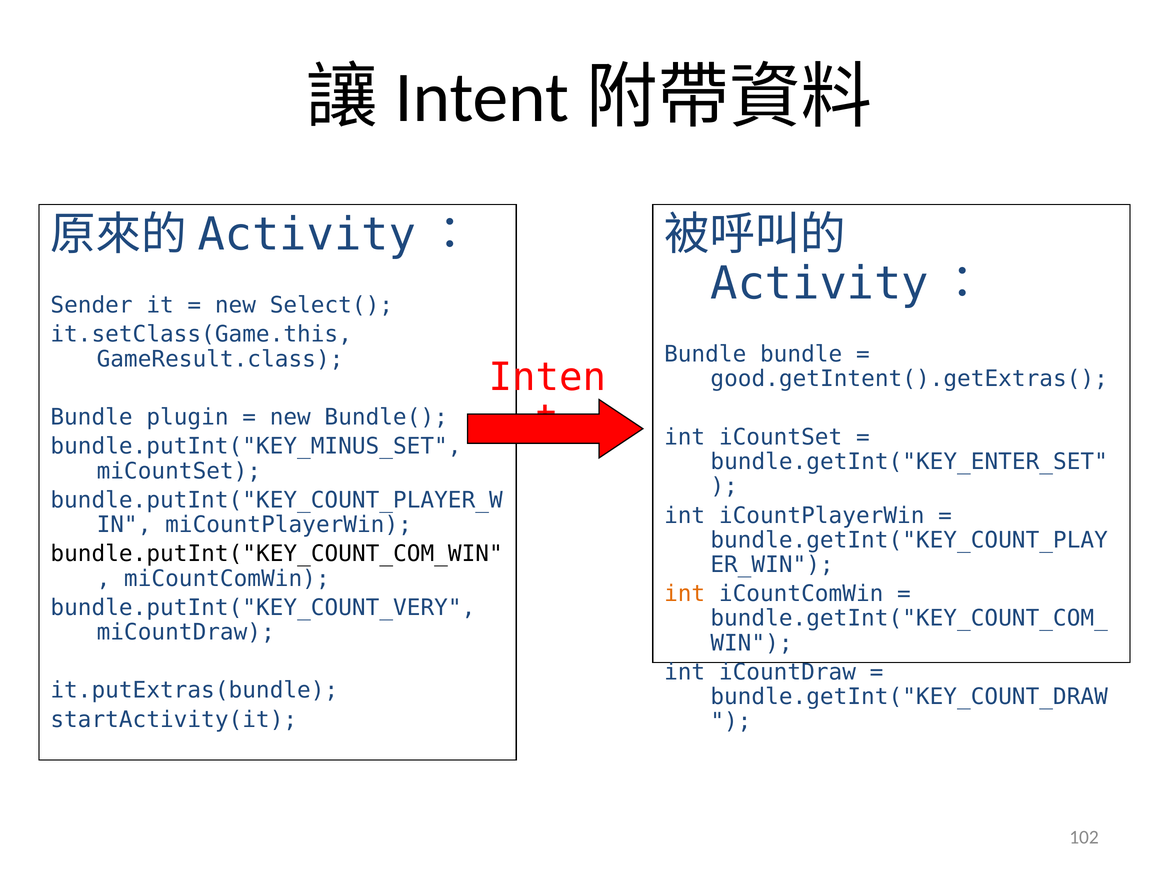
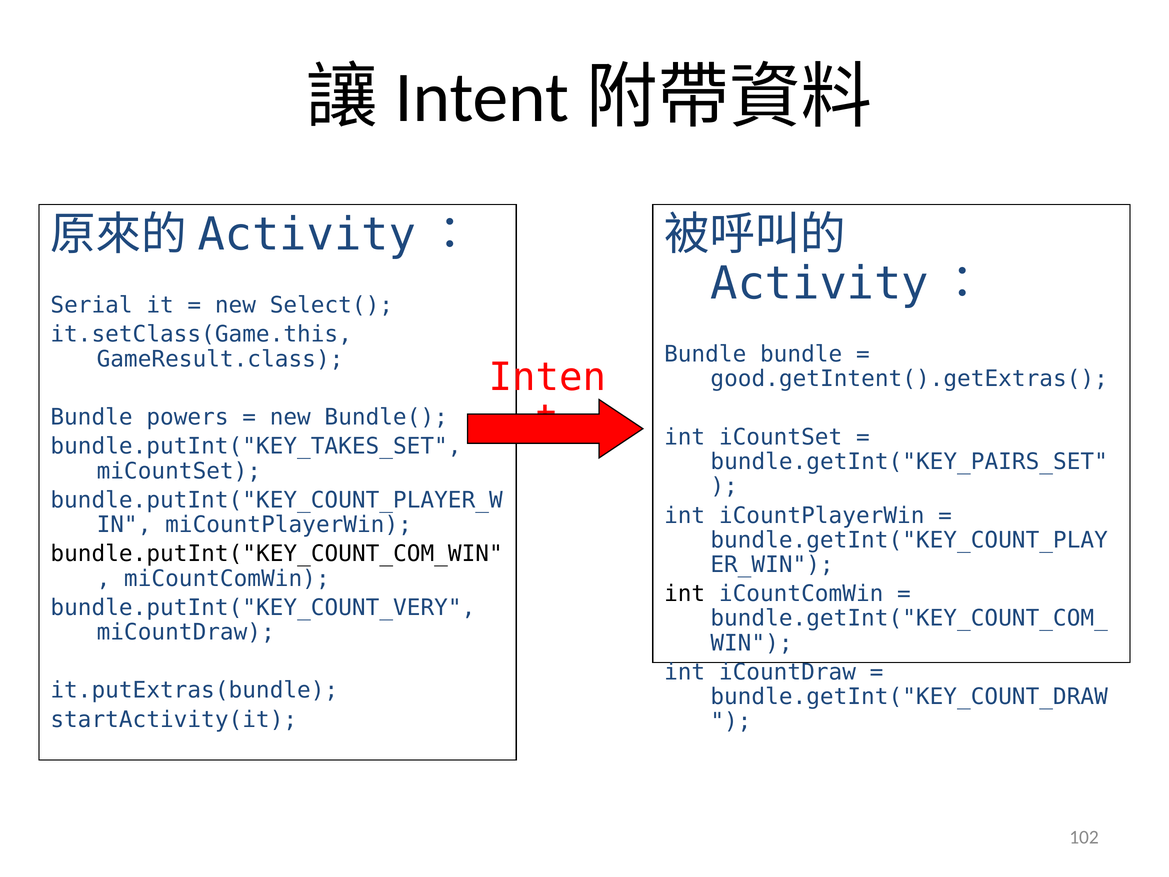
Sender: Sender -> Serial
plugin: plugin -> powers
bundle.putInt("KEY_MINUS_SET: bundle.putInt("KEY_MINUS_SET -> bundle.putInt("KEY_TAKES_SET
bundle.getInt("KEY_ENTER_SET: bundle.getInt("KEY_ENTER_SET -> bundle.getInt("KEY_PAIRS_SET
int at (685, 594) colour: orange -> black
